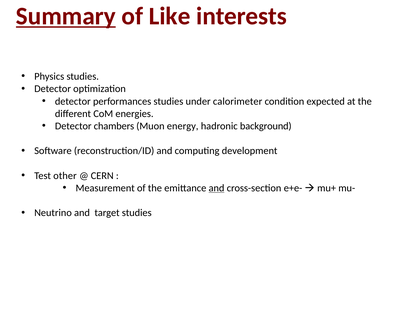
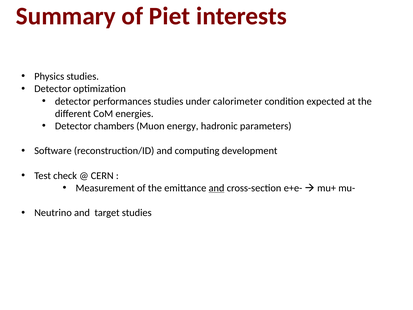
Summary underline: present -> none
Like: Like -> Piet
background: background -> parameters
other: other -> check
